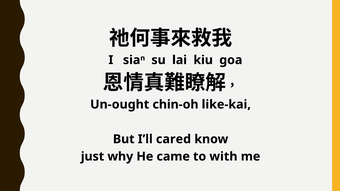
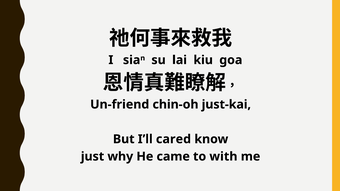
Un-ought: Un-ought -> Un-friend
like-kai: like-kai -> just-kai
